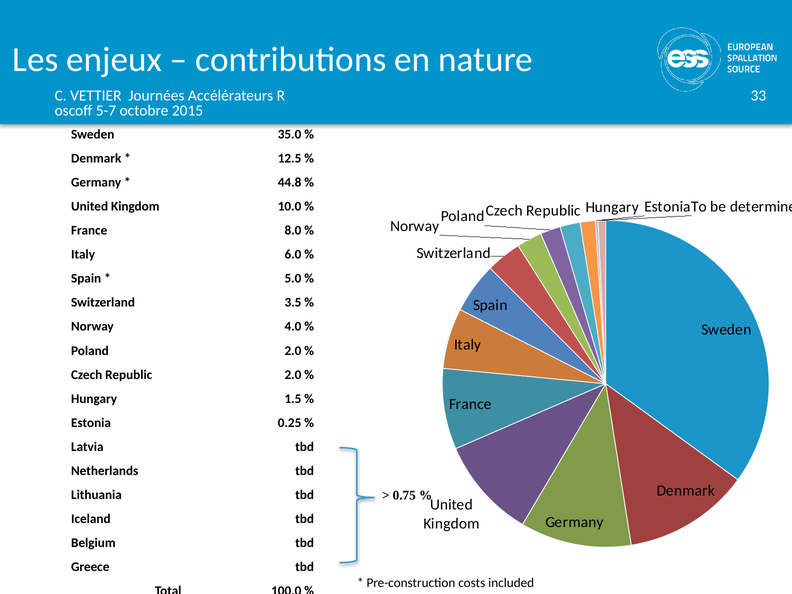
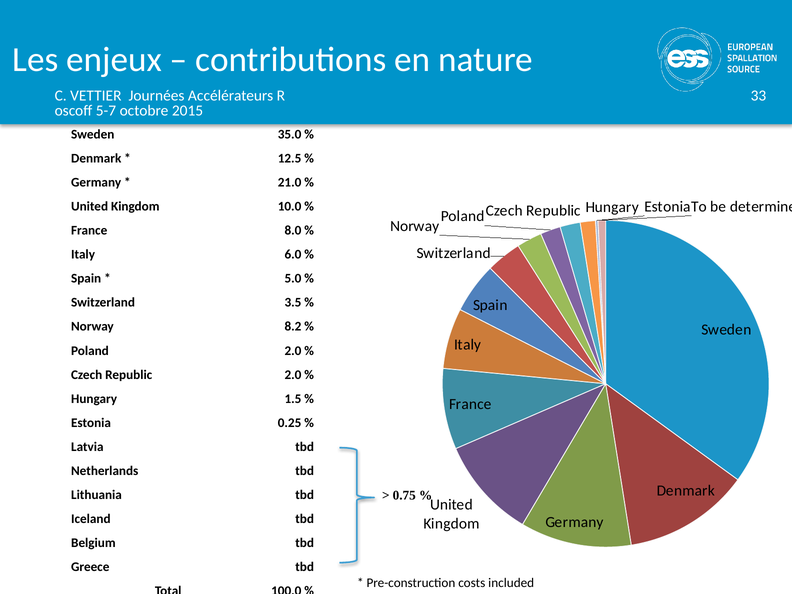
44.8: 44.8 -> 21.0
4.0: 4.0 -> 8.2
